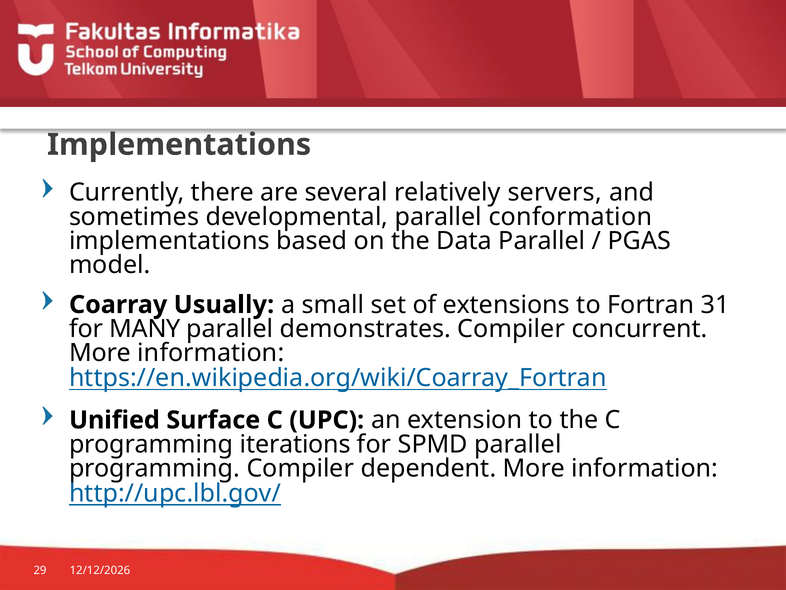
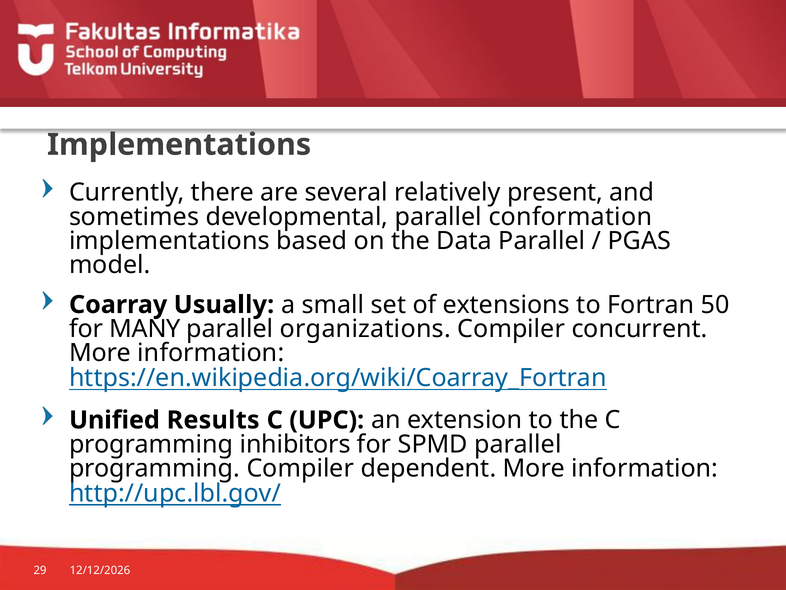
servers: servers -> present
31: 31 -> 50
demonstrates: demonstrates -> organizations
Surface: Surface -> Results
iterations: iterations -> inhibitors
